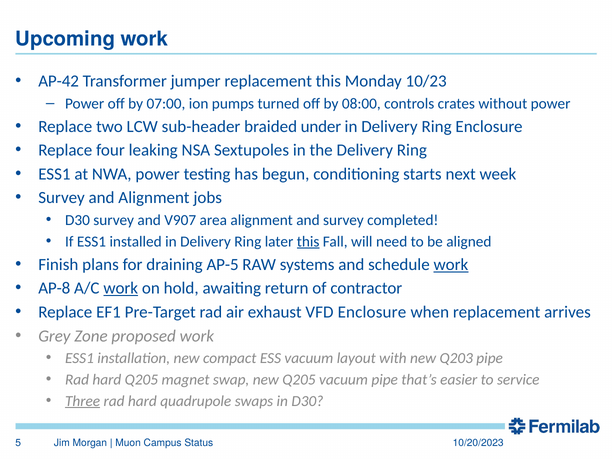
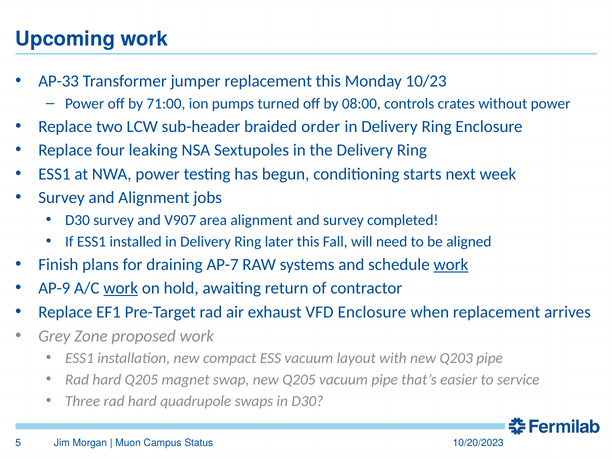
AP-42: AP-42 -> AP-33
07:00: 07:00 -> 71:00
under: under -> order
this at (308, 242) underline: present -> none
AP-5: AP-5 -> AP-7
AP-8: AP-8 -> AP-9
Three underline: present -> none
